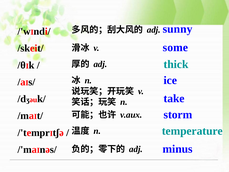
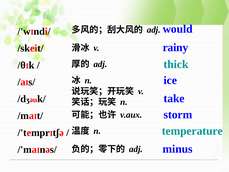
sunny: sunny -> would
some: some -> rainy
